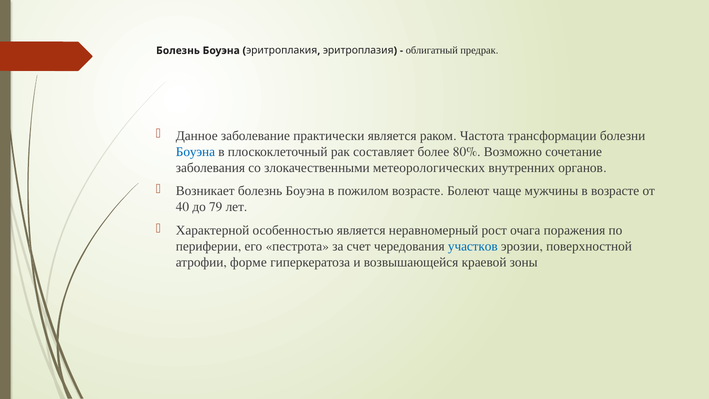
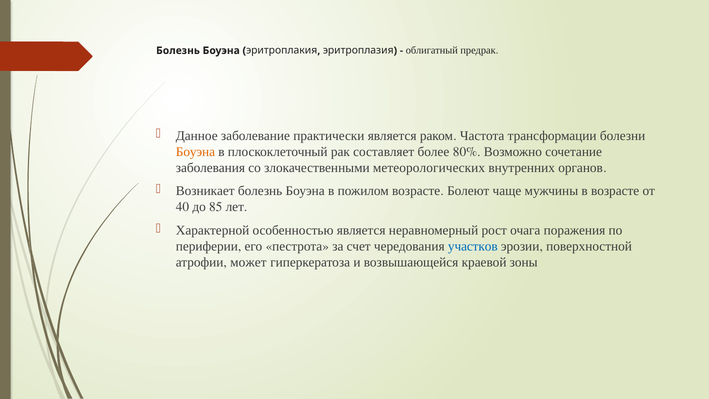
Боуэна at (195, 152) colour: blue -> orange
79: 79 -> 85
форме: форме -> может
